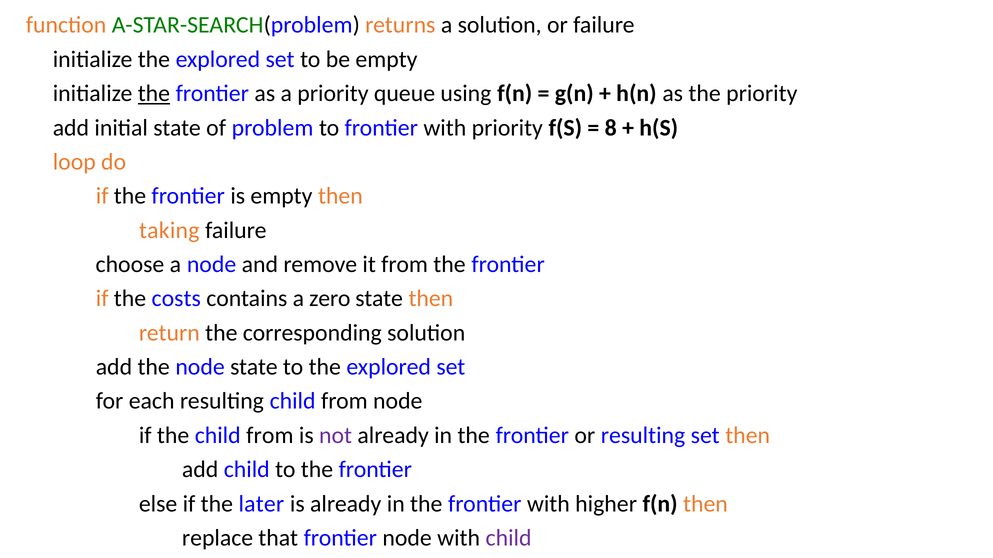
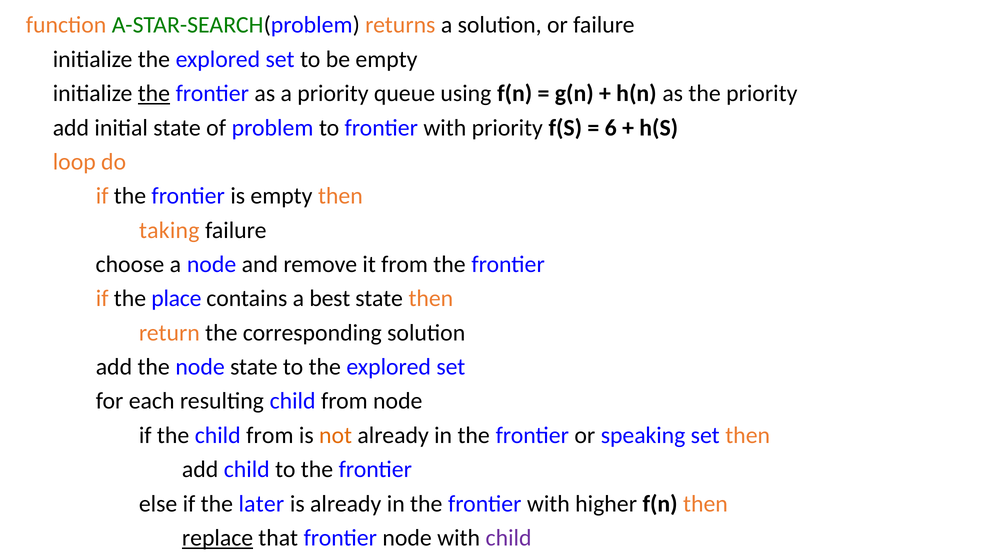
8: 8 -> 6
costs: costs -> place
zero: zero -> best
not colour: purple -> orange
or resulting: resulting -> speaking
replace underline: none -> present
